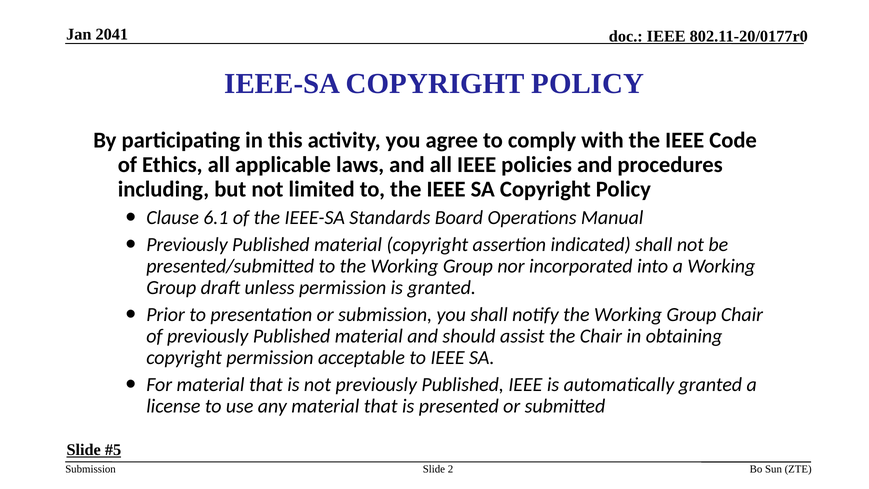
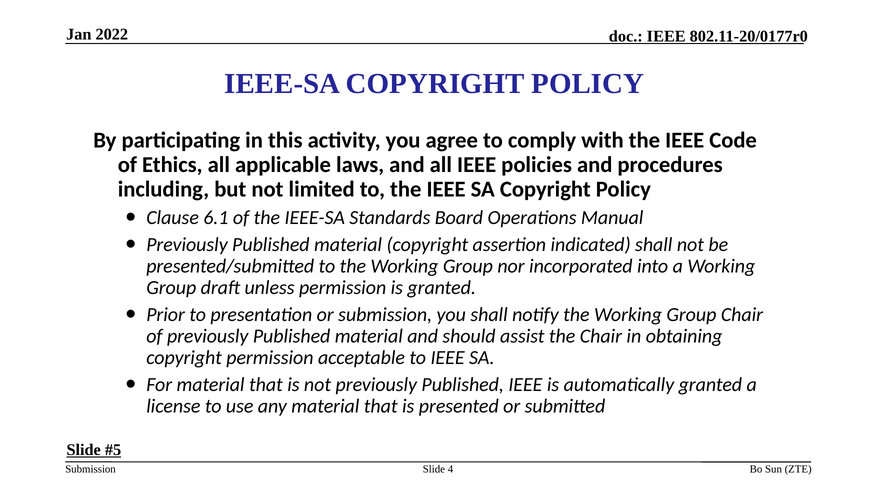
2041: 2041 -> 2022
2: 2 -> 4
